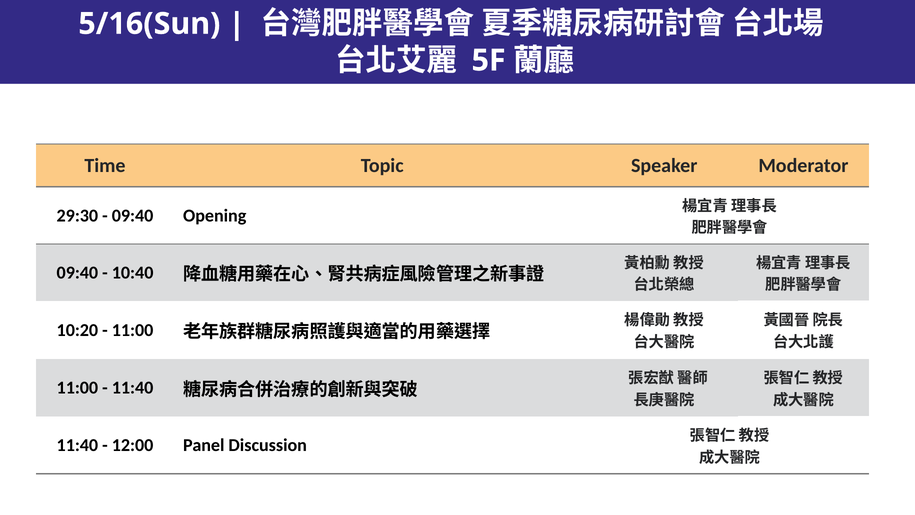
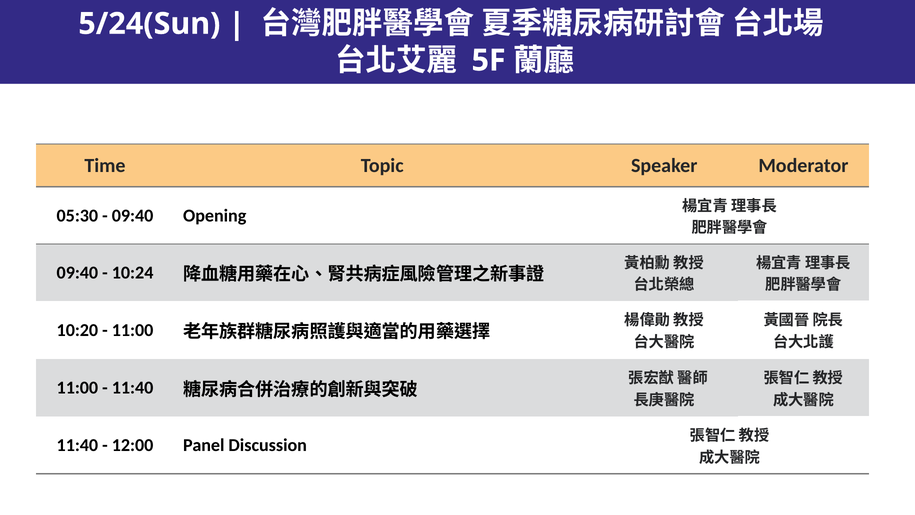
5/16(Sun: 5/16(Sun -> 5/24(Sun
29:30: 29:30 -> 05:30
10:40: 10:40 -> 10:24
